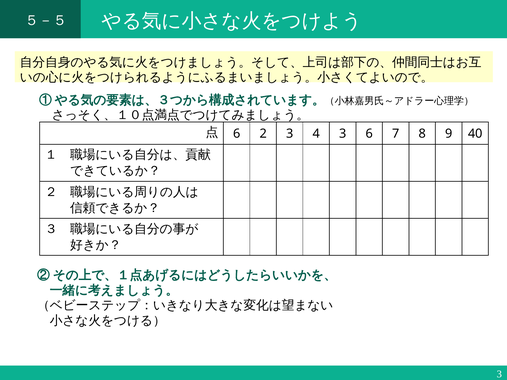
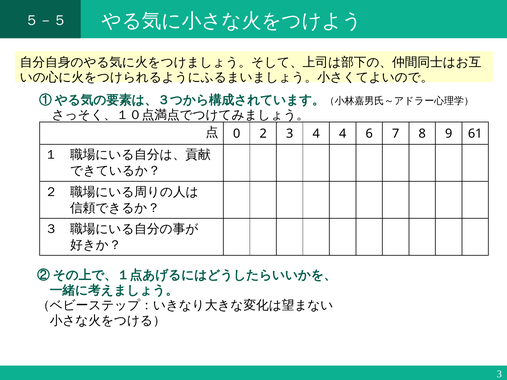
6 at (237, 134): 6 -> 0
4 3: 3 -> 4
40: 40 -> 61
